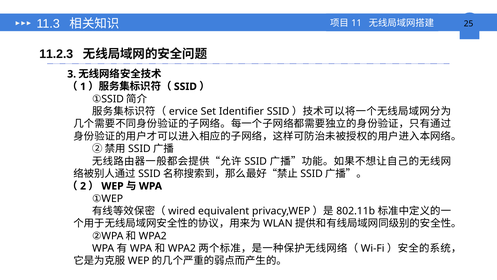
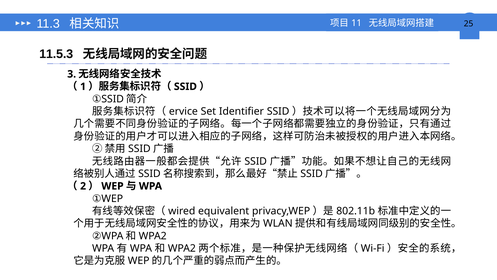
11.2.3: 11.2.3 -> 11.5.3
